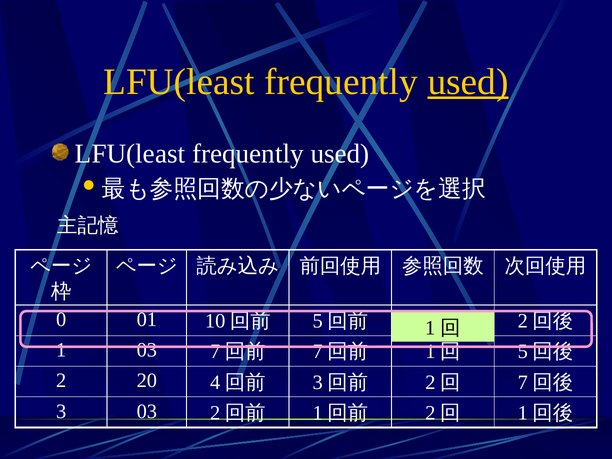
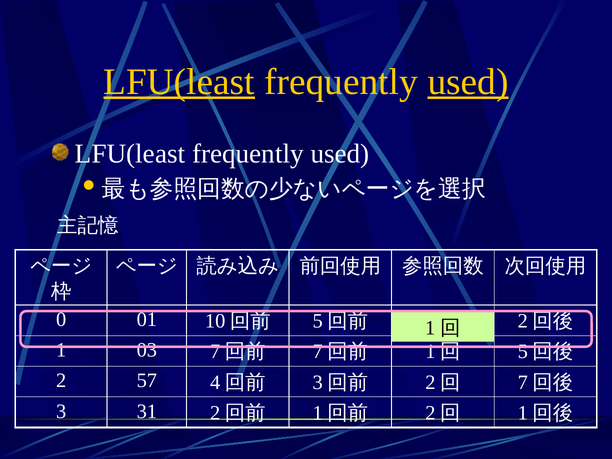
LFU(least at (179, 82) underline: none -> present
20: 20 -> 57
3 03: 03 -> 31
